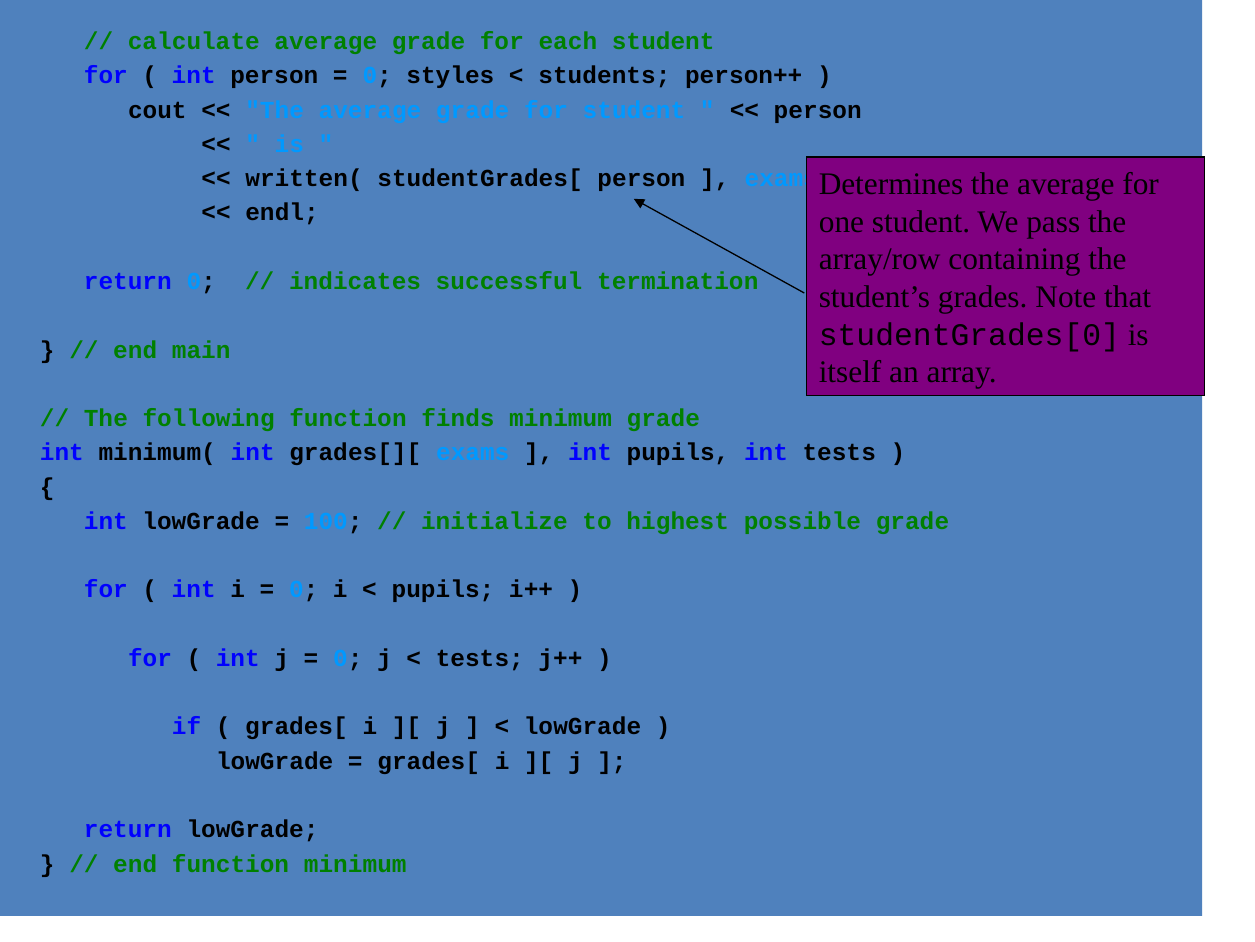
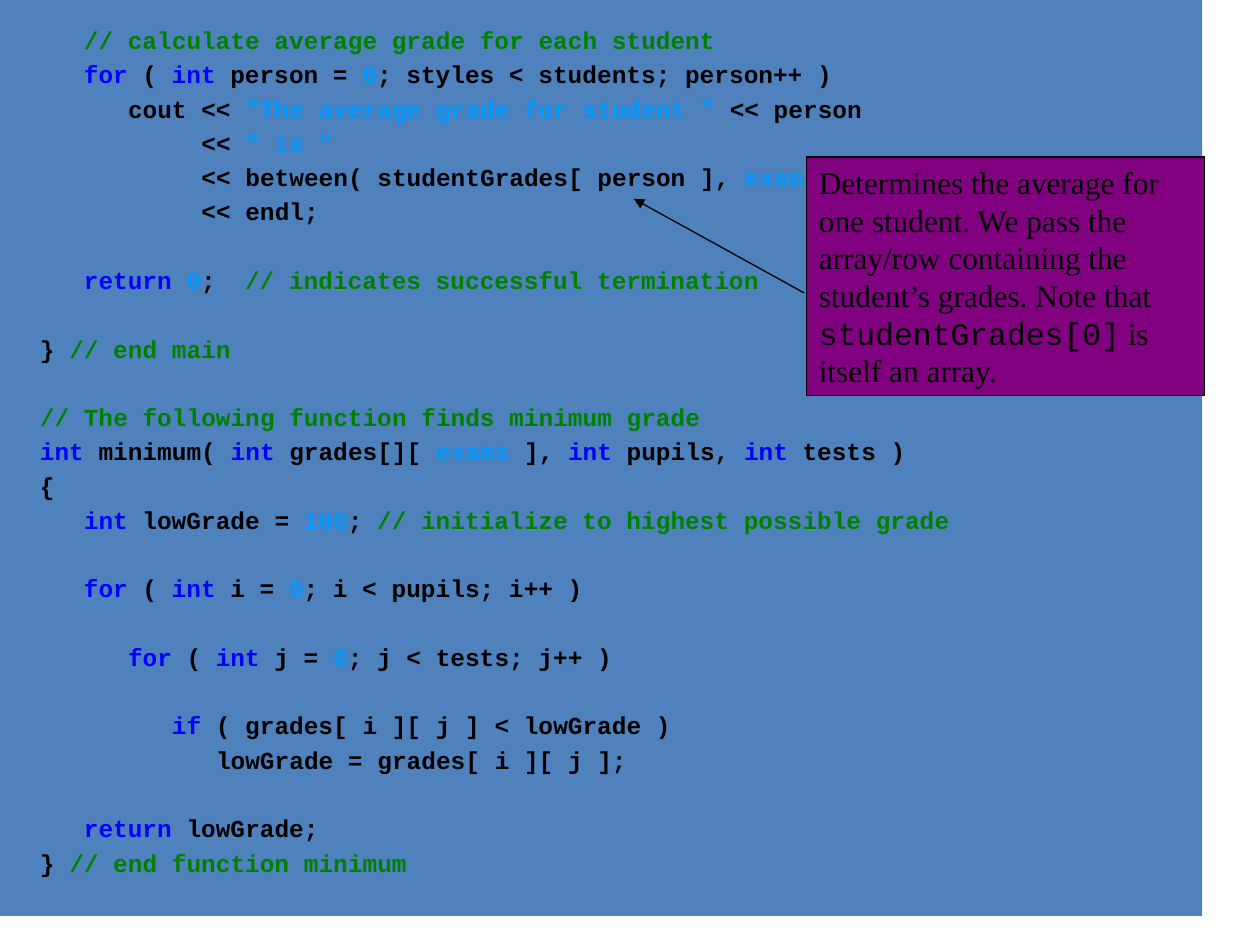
written(: written( -> between(
